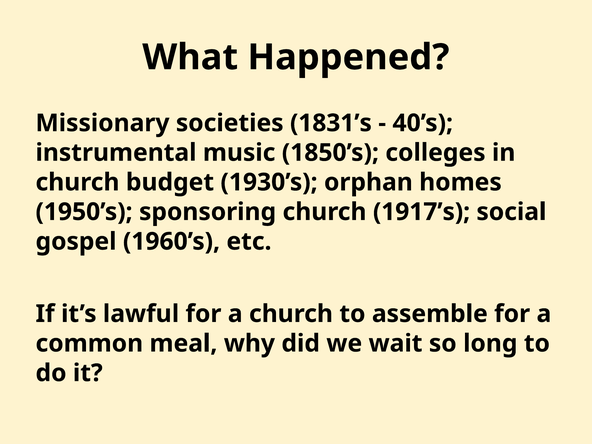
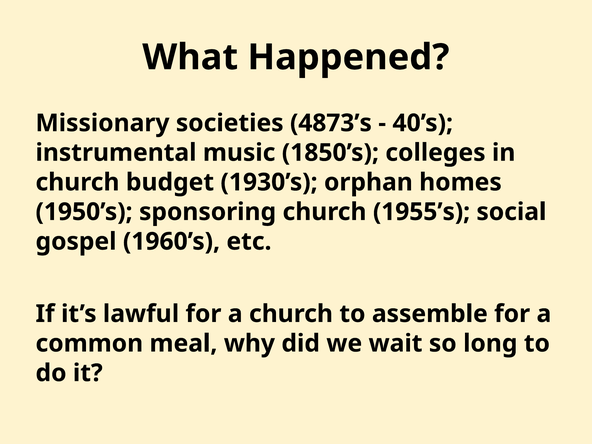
1831’s: 1831’s -> 4873’s
1917’s: 1917’s -> 1955’s
